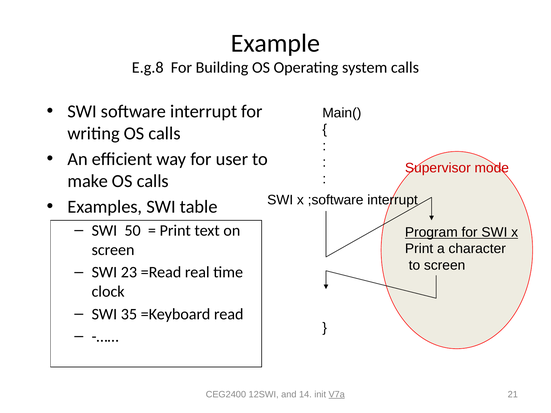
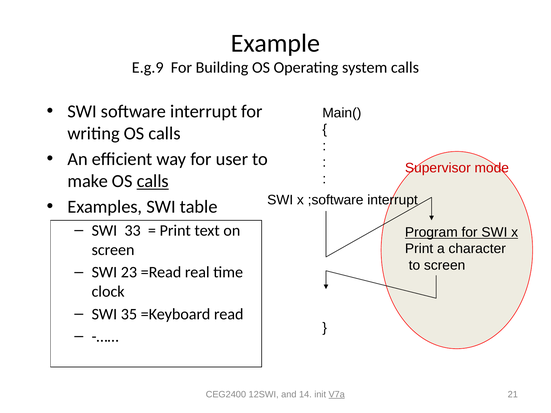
E.g.8: E.g.8 -> E.g.9
calls at (153, 181) underline: none -> present
50: 50 -> 33
